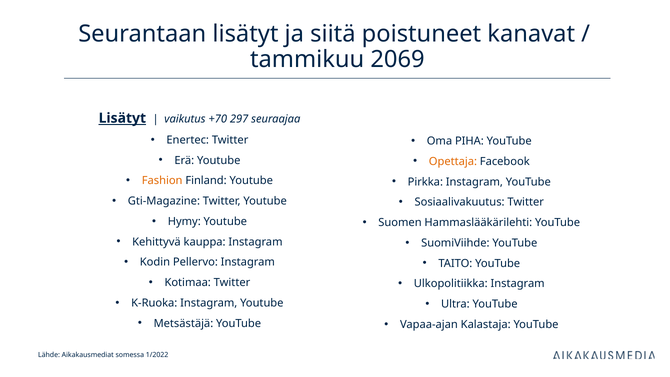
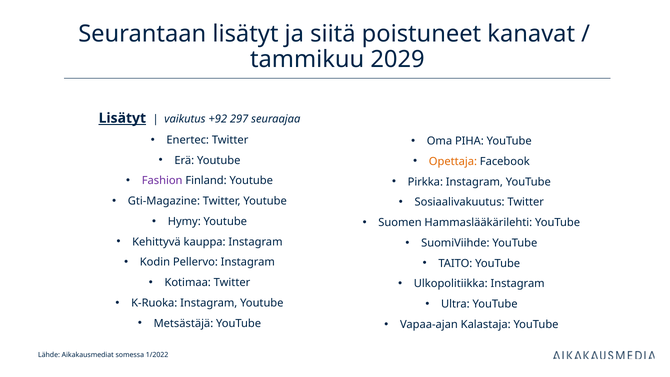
2069: 2069 -> 2029
+70: +70 -> +92
Fashion colour: orange -> purple
